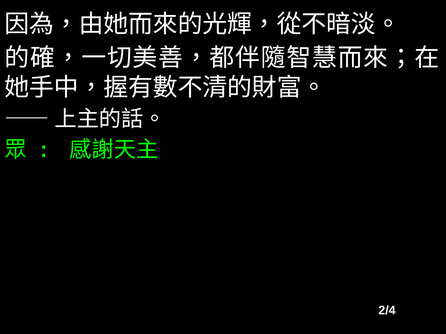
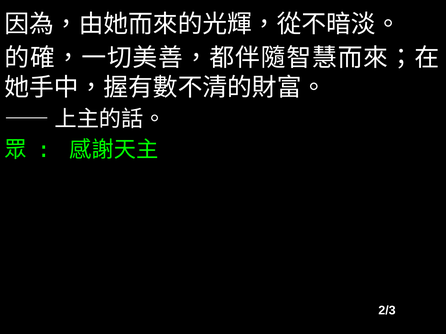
2/4: 2/4 -> 2/3
